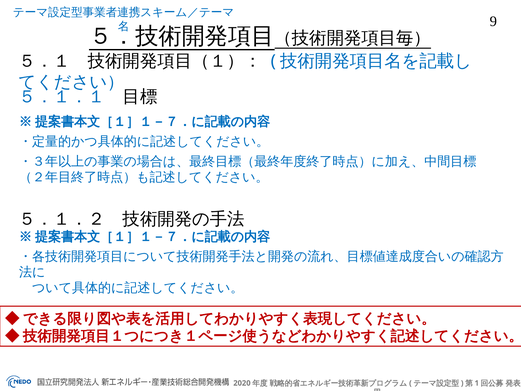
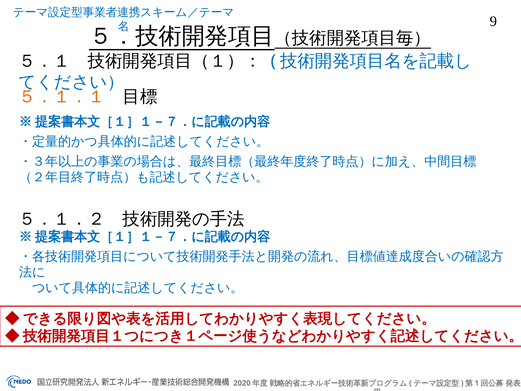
５．１．１ colour: blue -> orange
